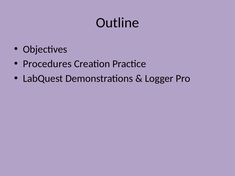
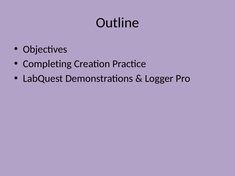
Procedures: Procedures -> Completing
